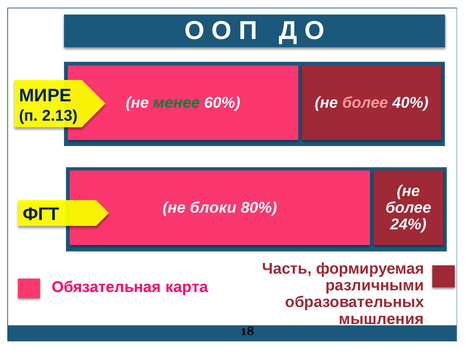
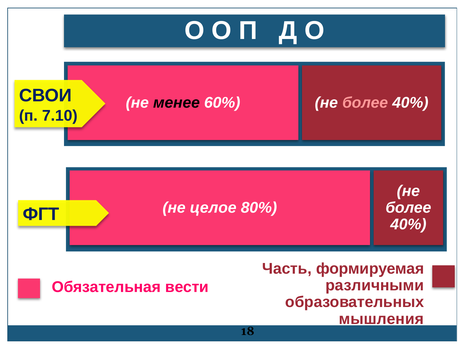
МИРЕ: МИРЕ -> СВОИ
менее colour: green -> black
2.13: 2.13 -> 7.10
блоки: блоки -> целое
24% at (408, 224): 24% -> 40%
карта: карта -> вести
